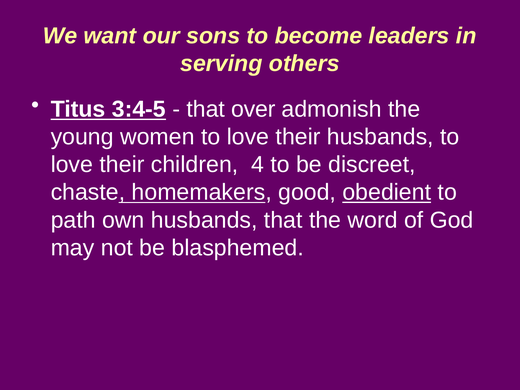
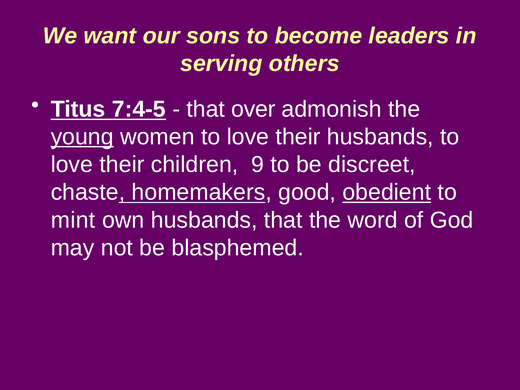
3:4-5: 3:4-5 -> 7:4-5
young underline: none -> present
4: 4 -> 9
path: path -> mint
